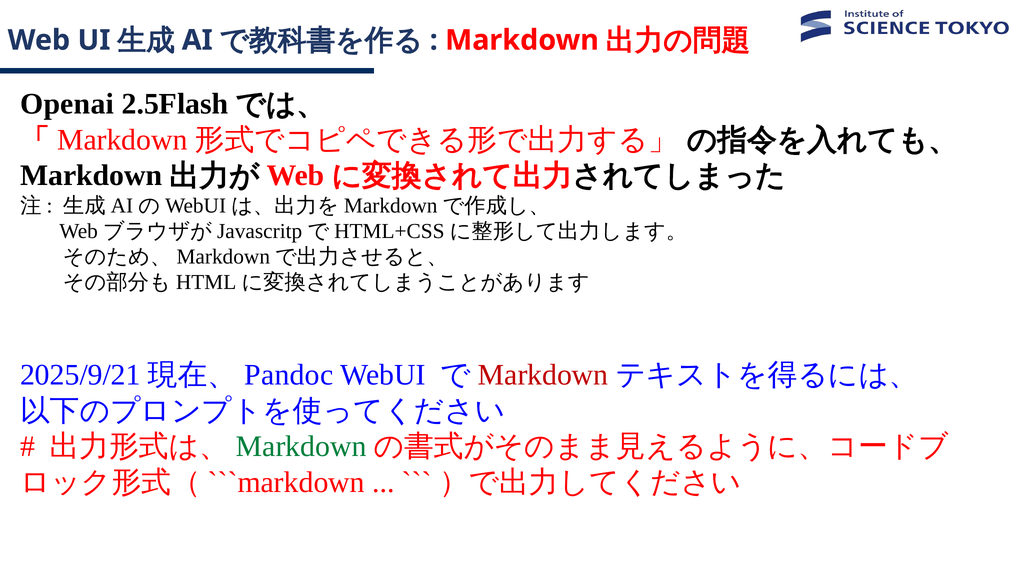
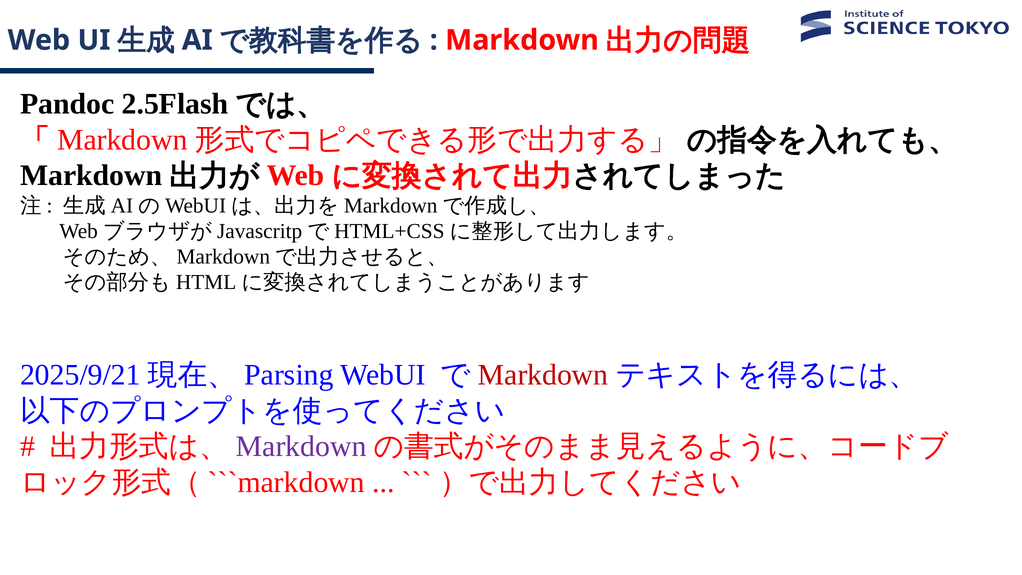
Openai: Openai -> Pandoc
Pandoc: Pandoc -> Parsing
Markdown at (301, 447) colour: green -> purple
